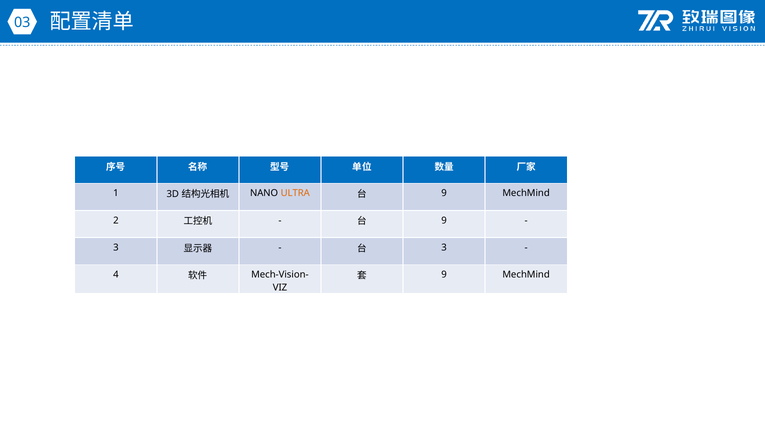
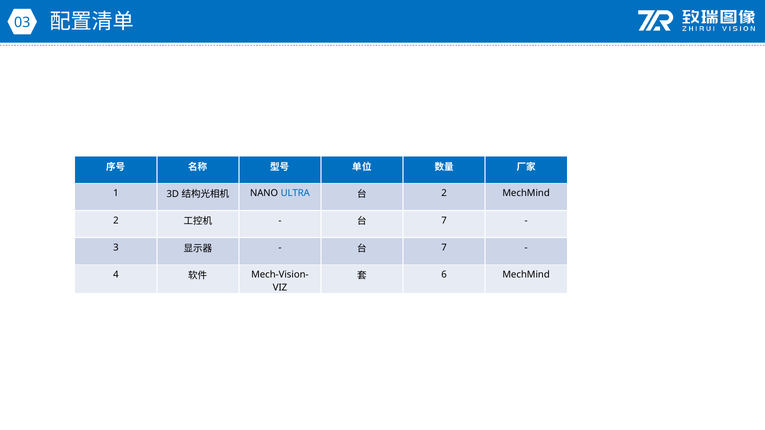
ULTRA colour: orange -> blue
9 at (444, 193): 9 -> 2
9 at (444, 221): 9 -> 7
3 at (444, 248): 3 -> 7
9 at (444, 275): 9 -> 6
